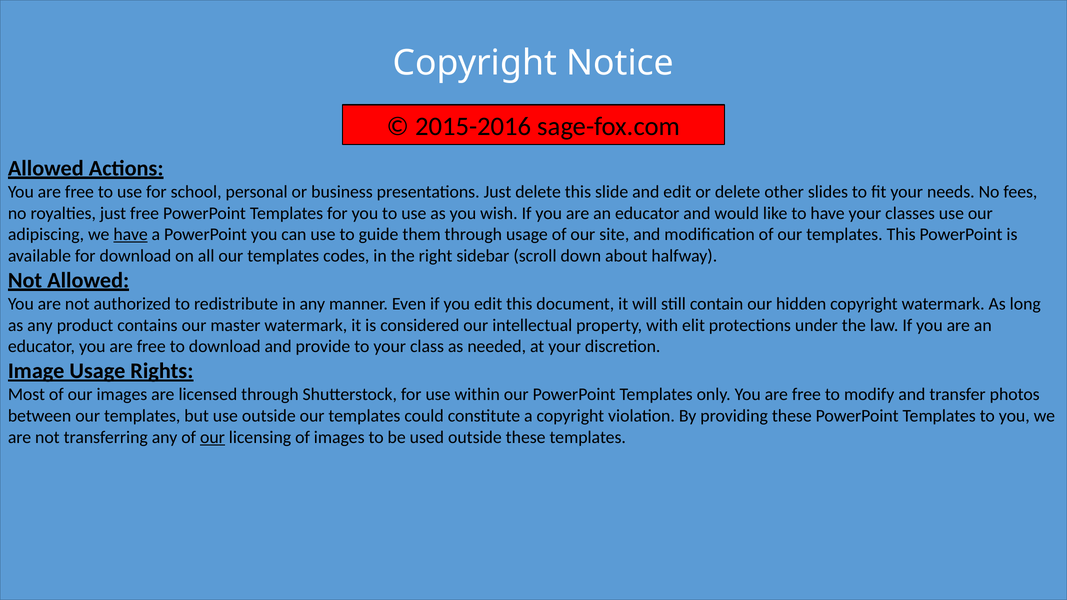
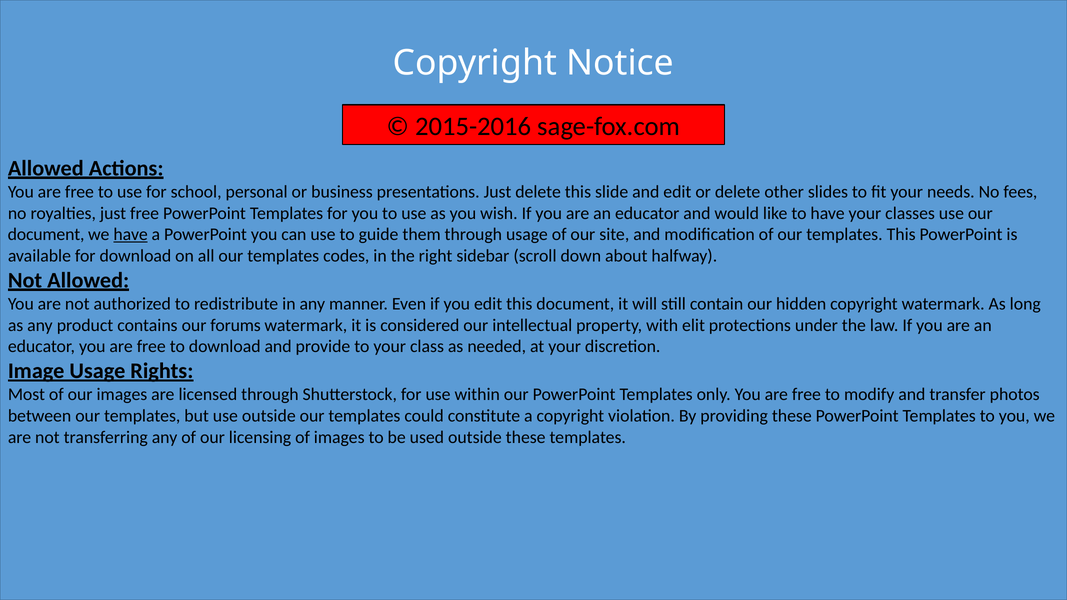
adipiscing at (46, 235): adipiscing -> document
master: master -> forums
our at (212, 437) underline: present -> none
